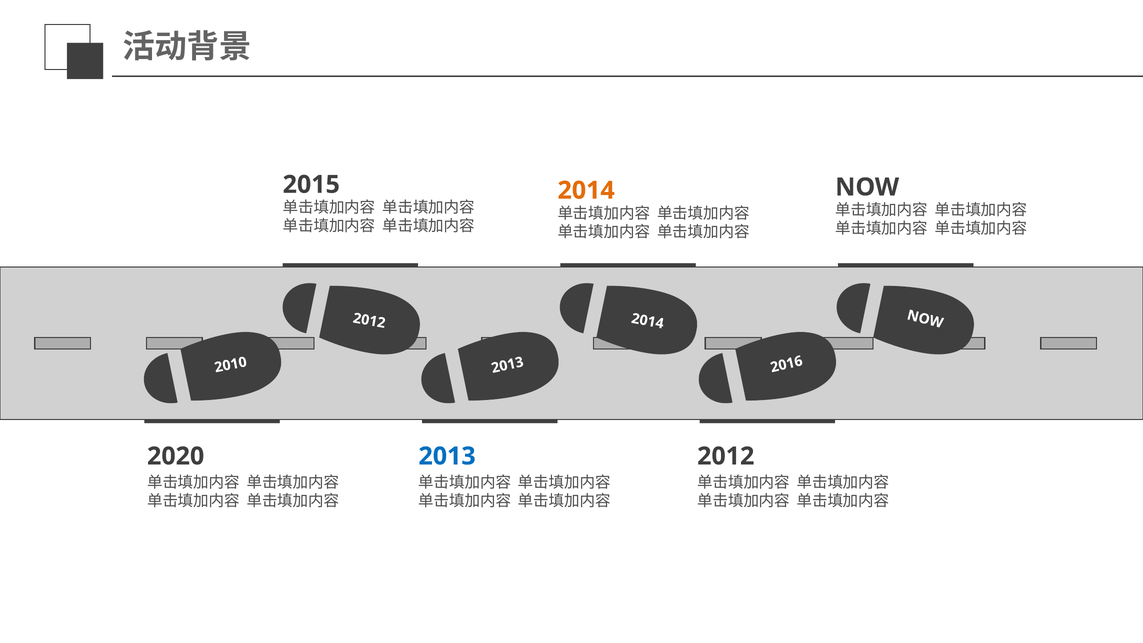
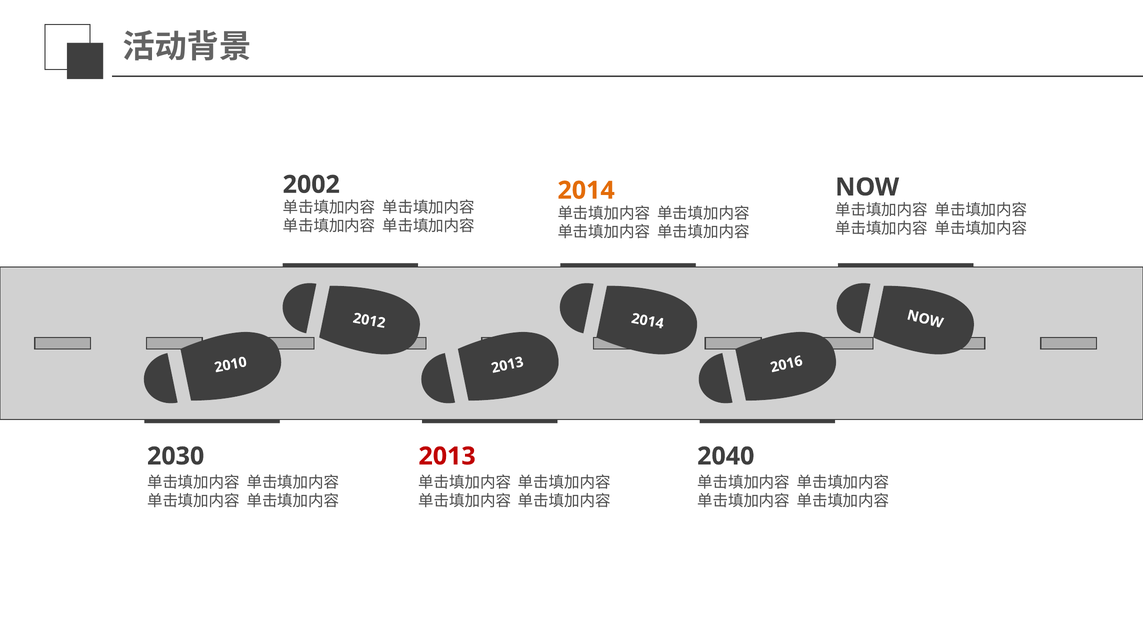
2015: 2015 -> 2002
2020: 2020 -> 2030
2013 at (447, 456) colour: blue -> red
2012 at (726, 456): 2012 -> 2040
